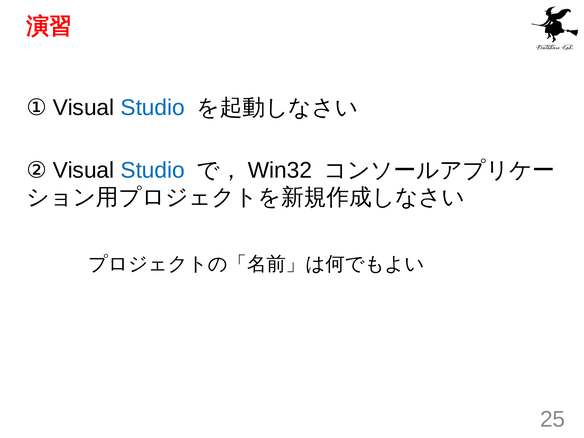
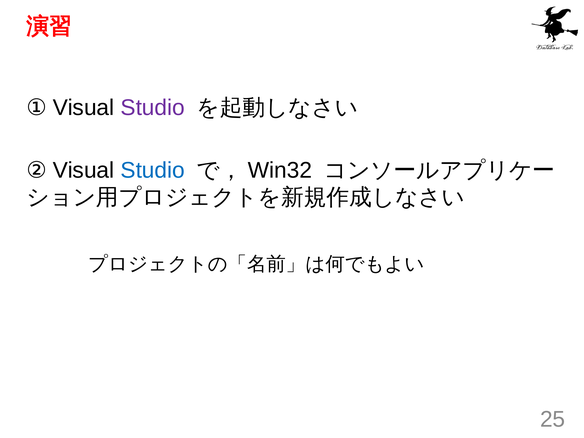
Studio at (153, 108) colour: blue -> purple
